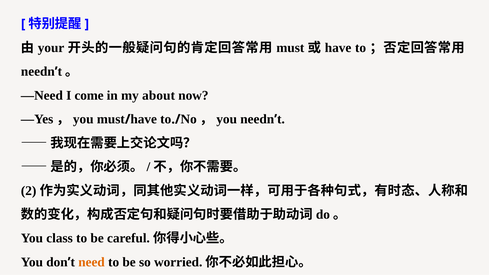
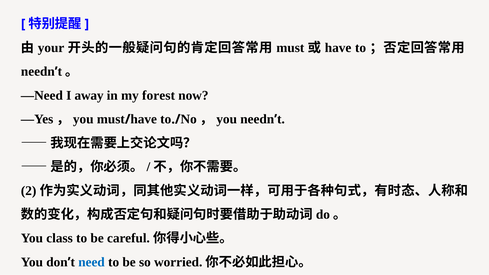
come: come -> away
about: about -> forest
need colour: orange -> blue
